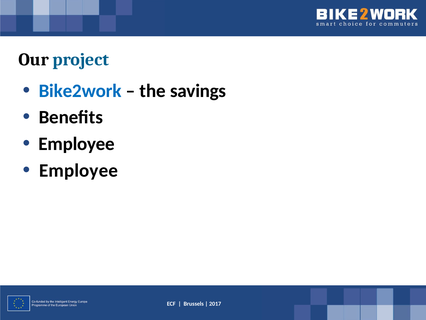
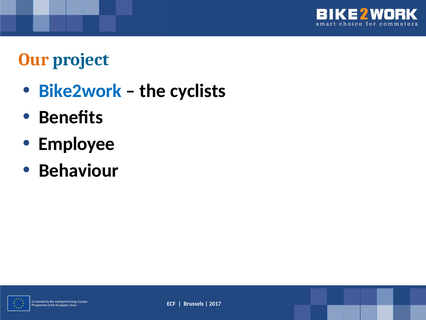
Our colour: black -> orange
savings: savings -> cyclists
Employee at (78, 170): Employee -> Behaviour
